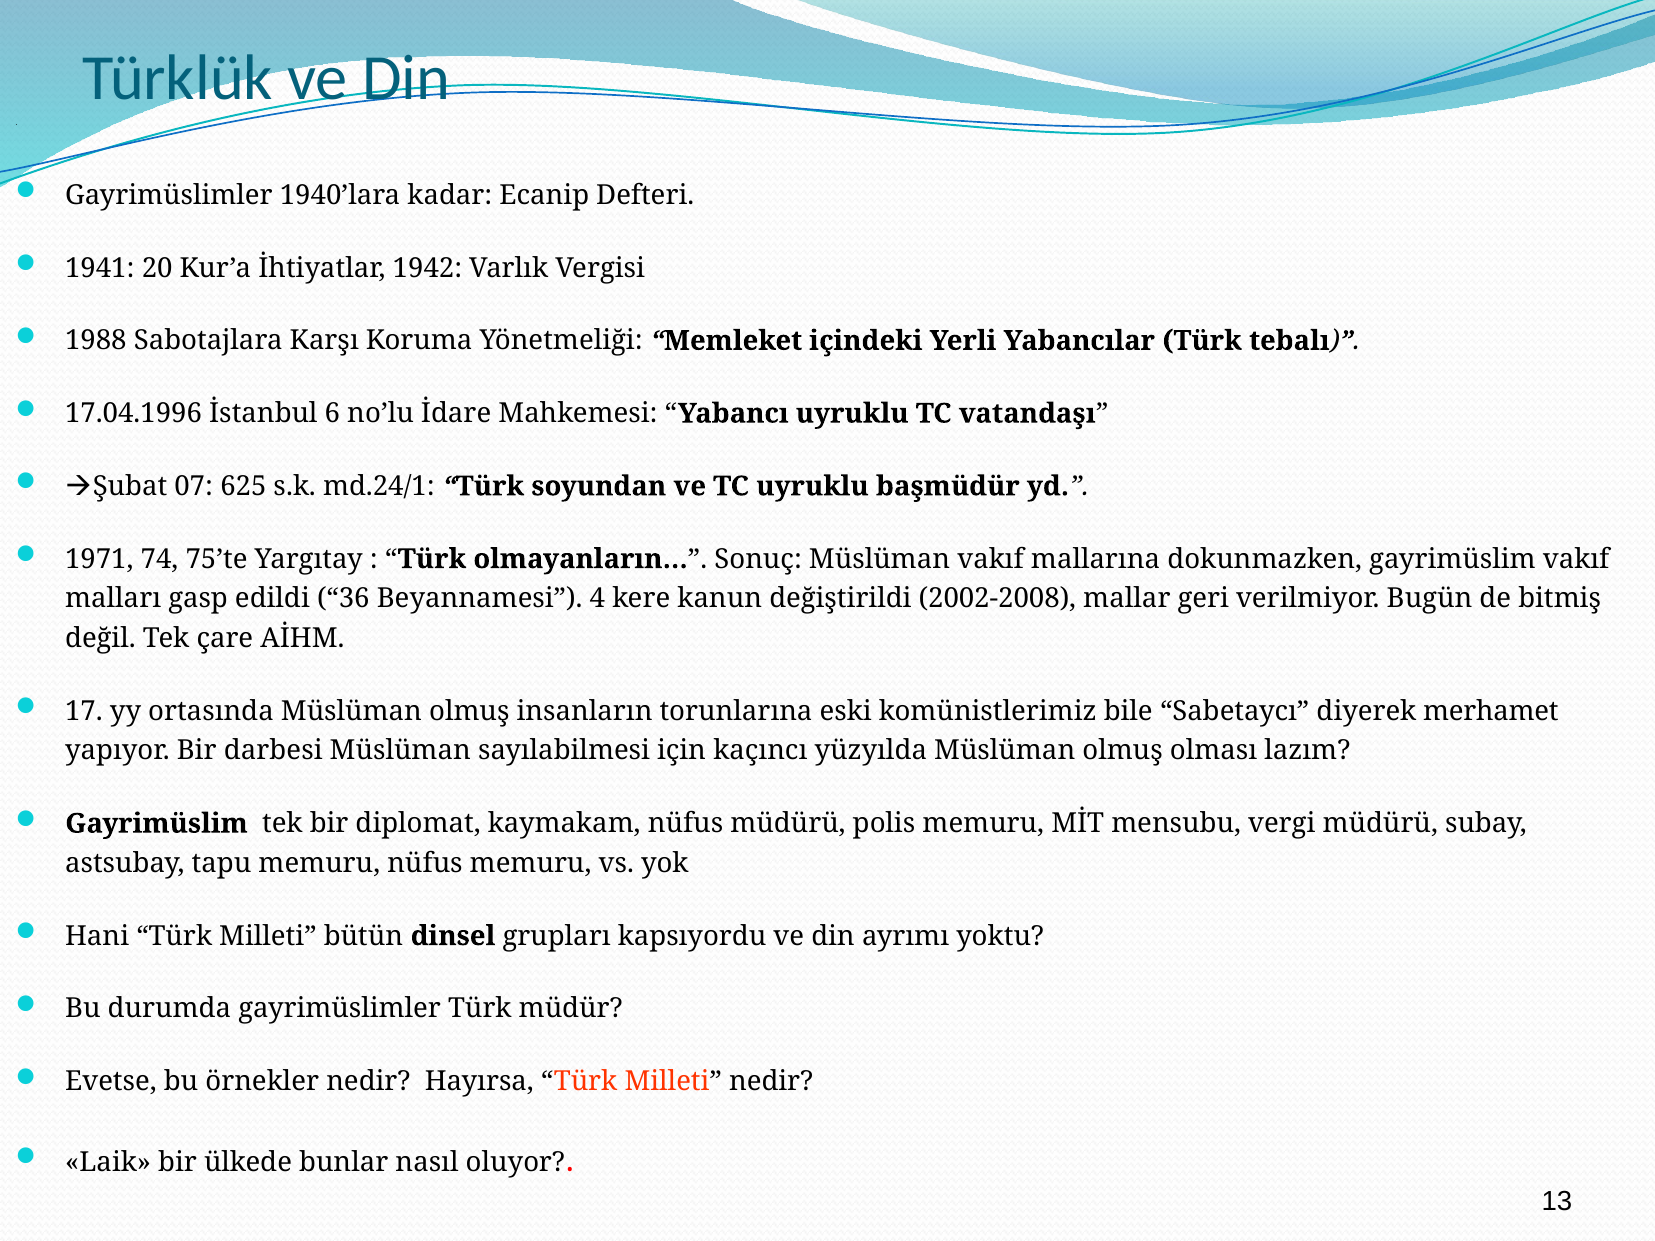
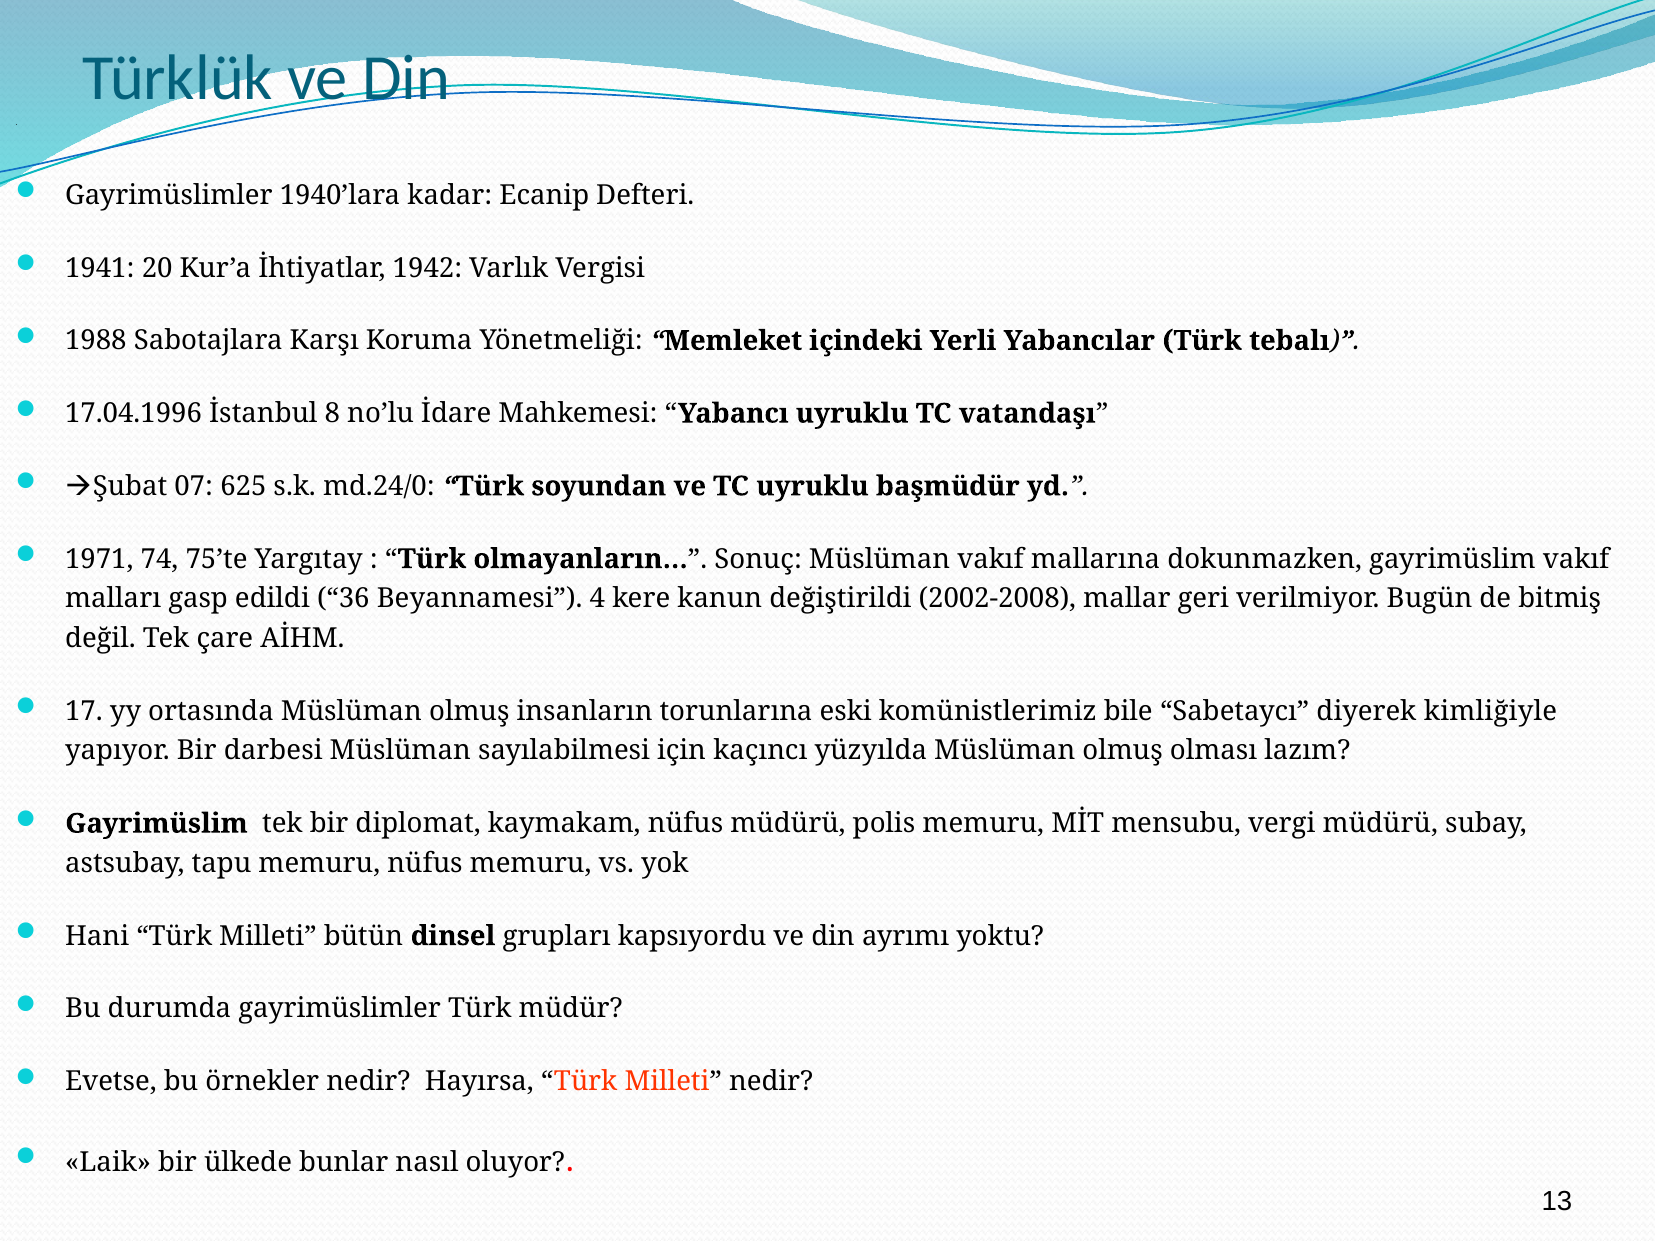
6: 6 -> 8
md.24/1: md.24/1 -> md.24/0
merhamet: merhamet -> kimliğiyle
